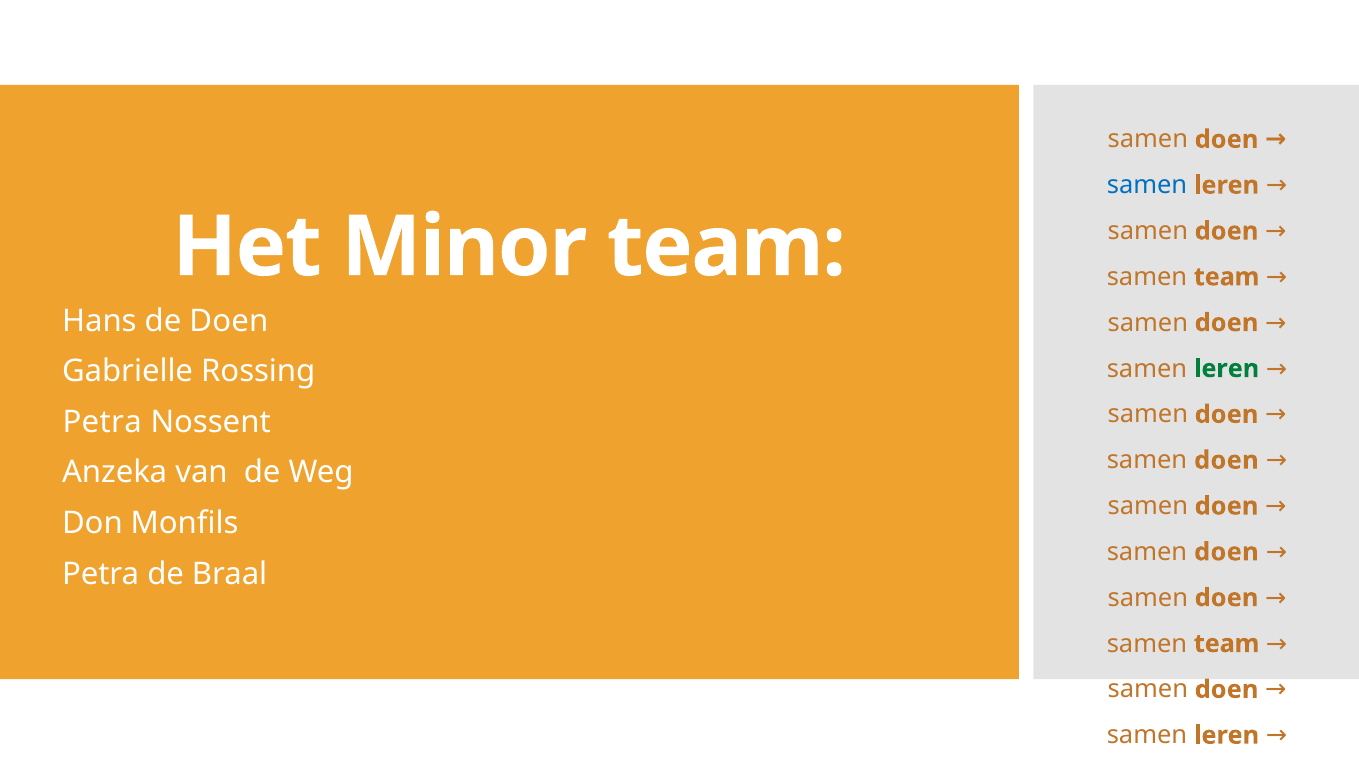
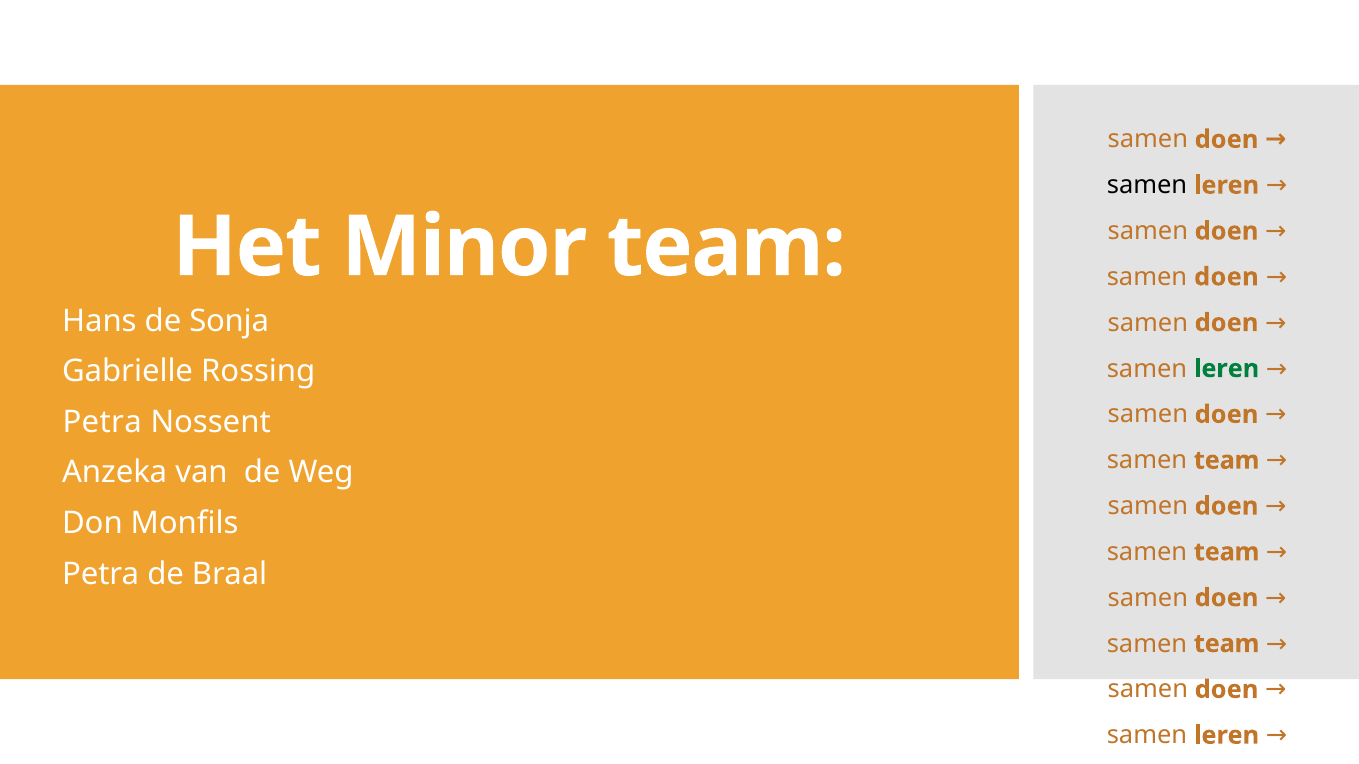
samen at (1147, 185) colour: blue -> black
team at (1227, 277): team -> doen
de Doen: Doen -> Sonja
doen at (1226, 461): doen -> team
doen at (1226, 552): doen -> team
